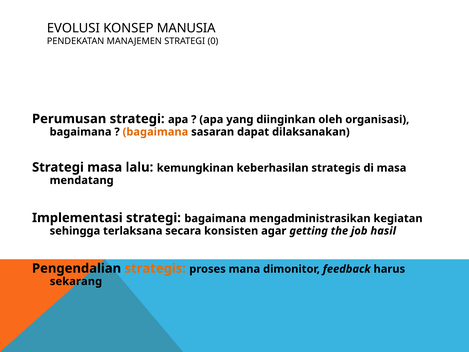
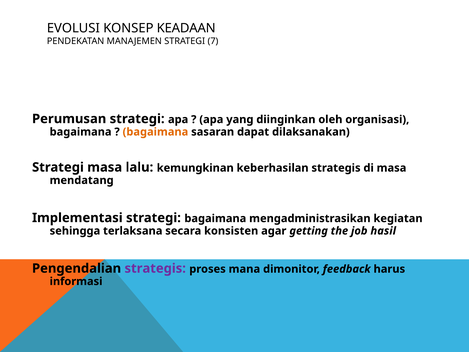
MANUSIA: MANUSIA -> KEADAAN
0: 0 -> 7
strategis at (155, 268) colour: orange -> purple
sekarang: sekarang -> informasi
